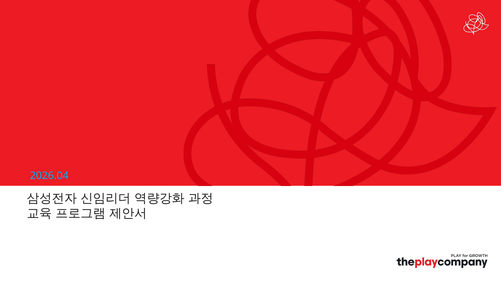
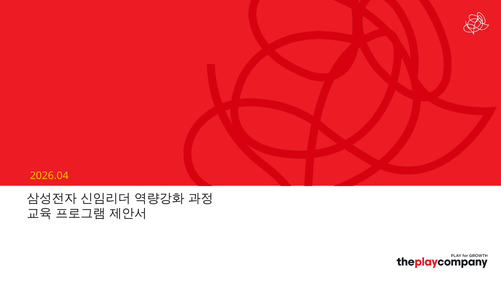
2026.04 colour: light blue -> yellow
